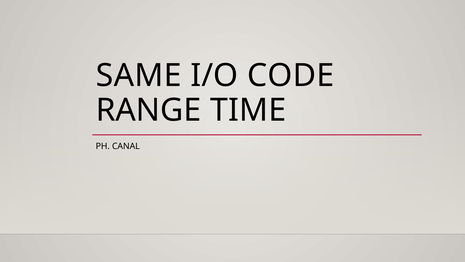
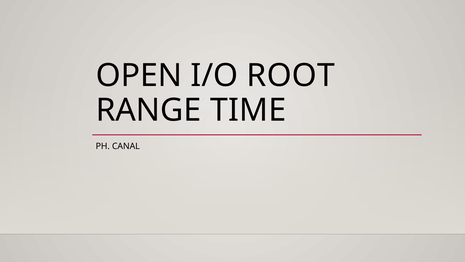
SAME: SAME -> OPEN
CODE: CODE -> ROOT
